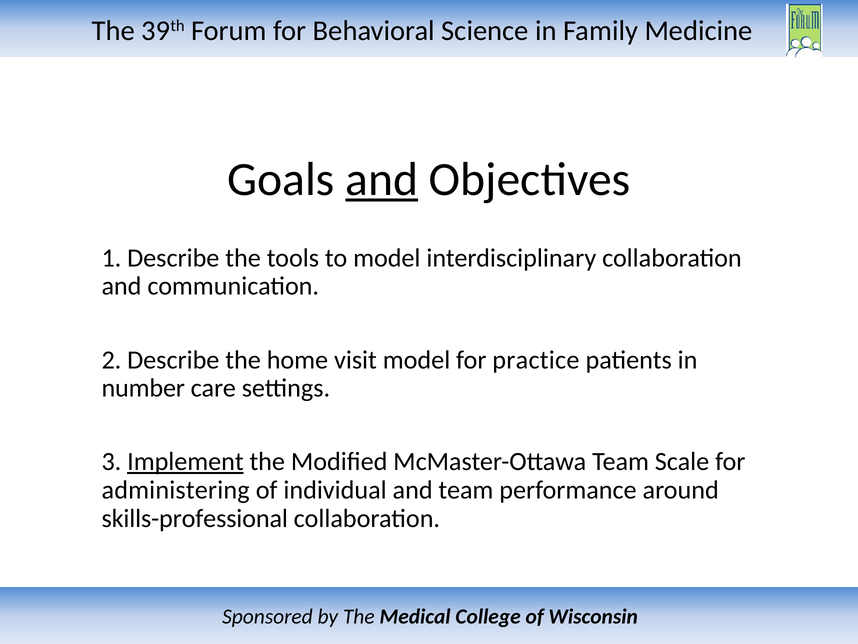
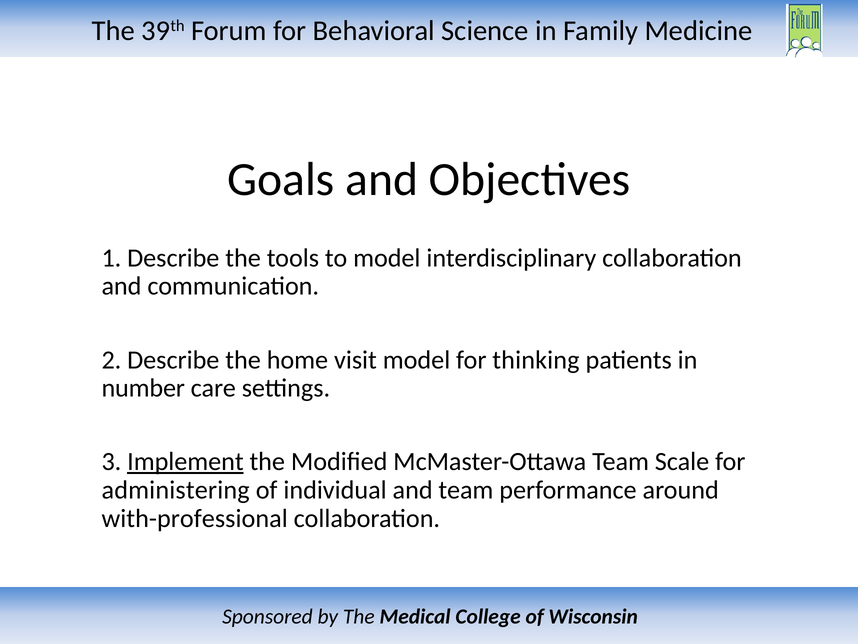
and at (382, 179) underline: present -> none
practice: practice -> thinking
skills-professional: skills-professional -> with-professional
